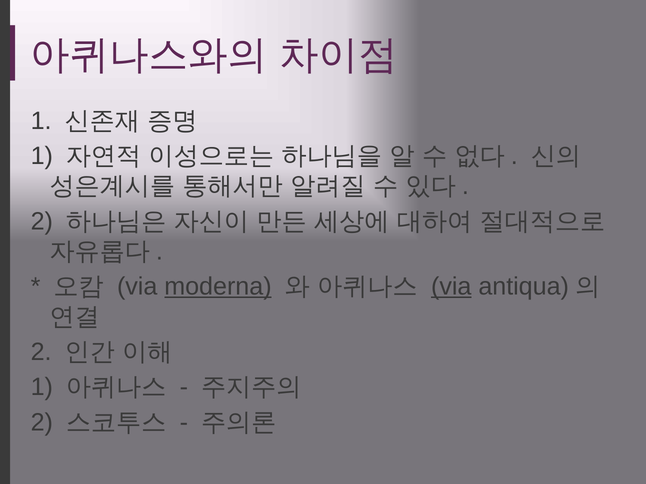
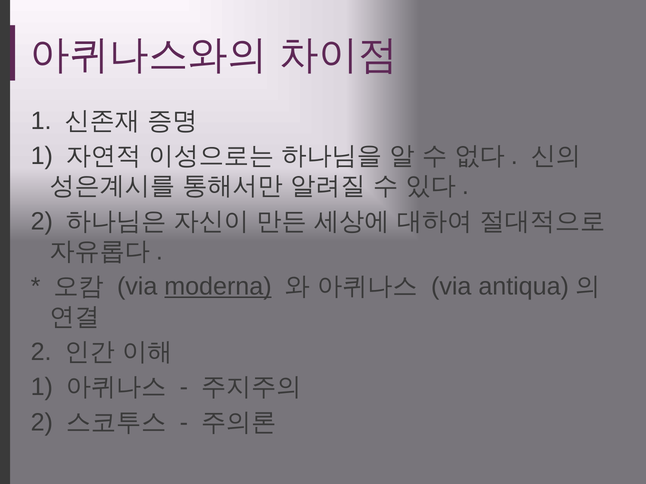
via at (451, 287) underline: present -> none
